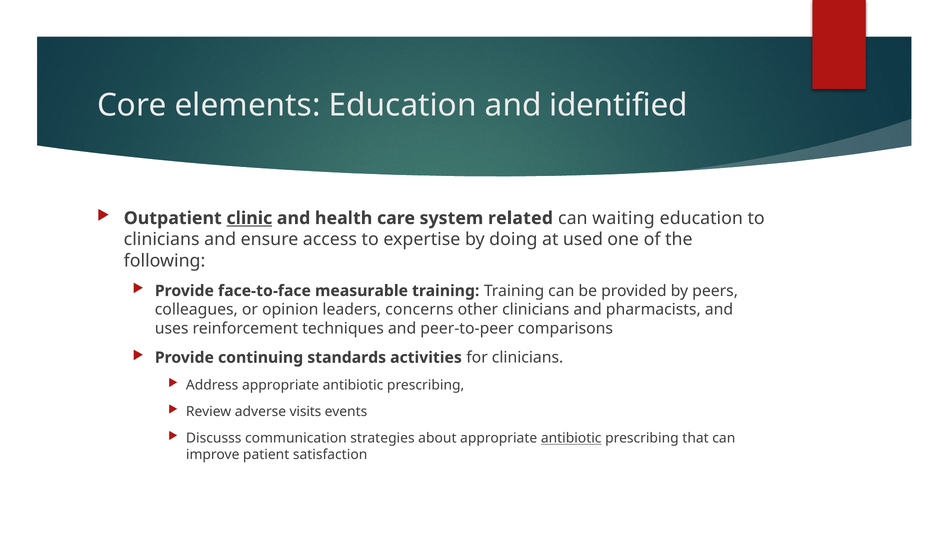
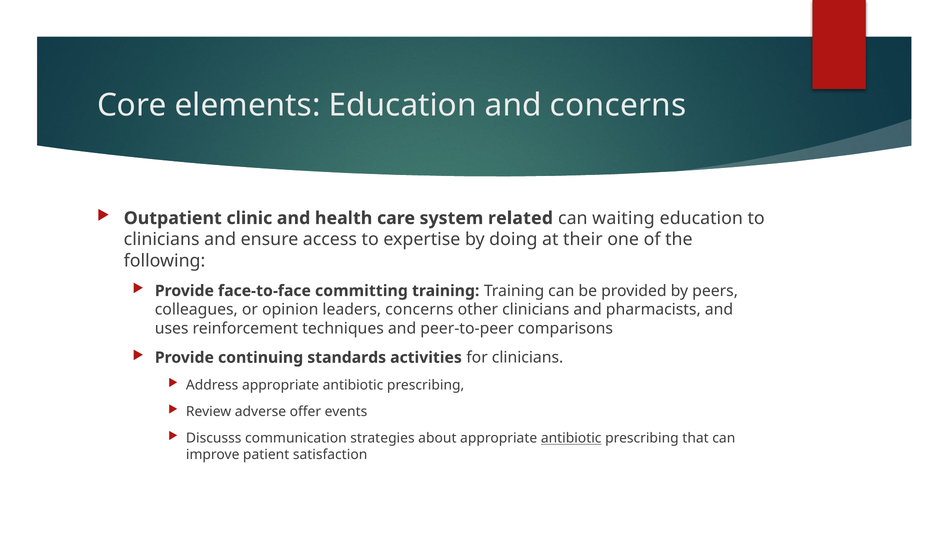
and identified: identified -> concerns
clinic underline: present -> none
used: used -> their
measurable: measurable -> committing
visits: visits -> offer
